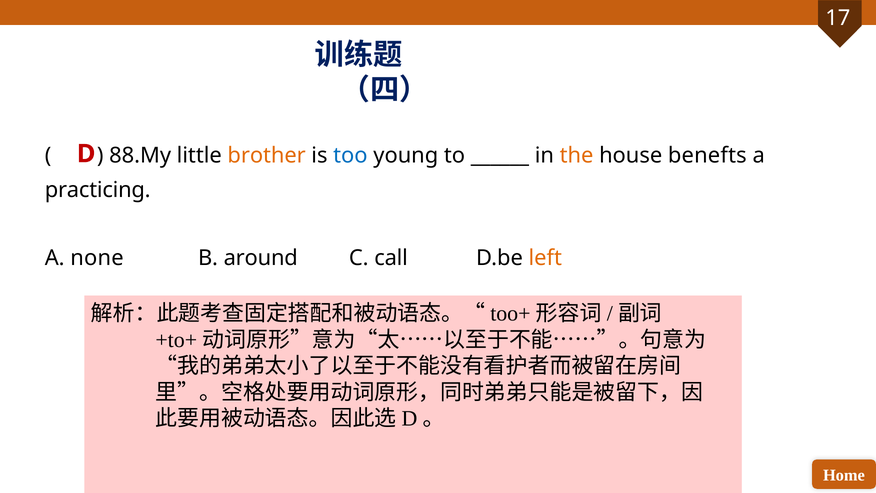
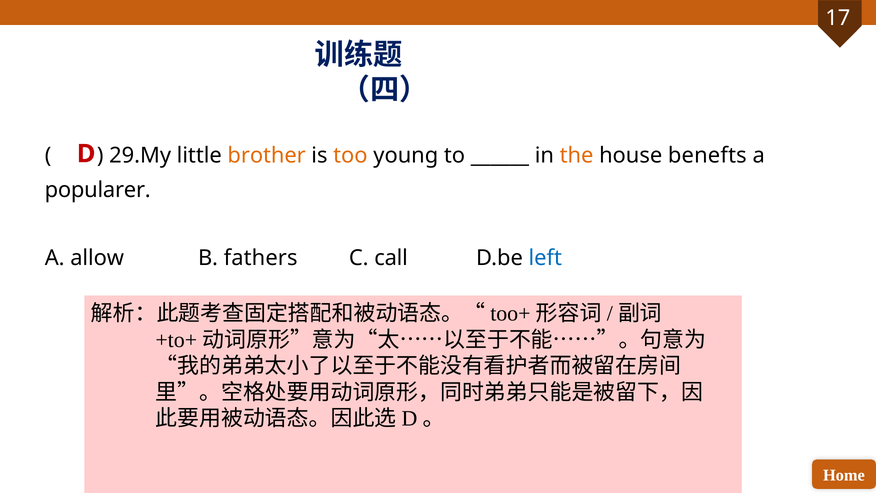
88.My: 88.My -> 29.My
too colour: blue -> orange
practicing: practicing -> popularer
none: none -> allow
around: around -> fathers
left colour: orange -> blue
